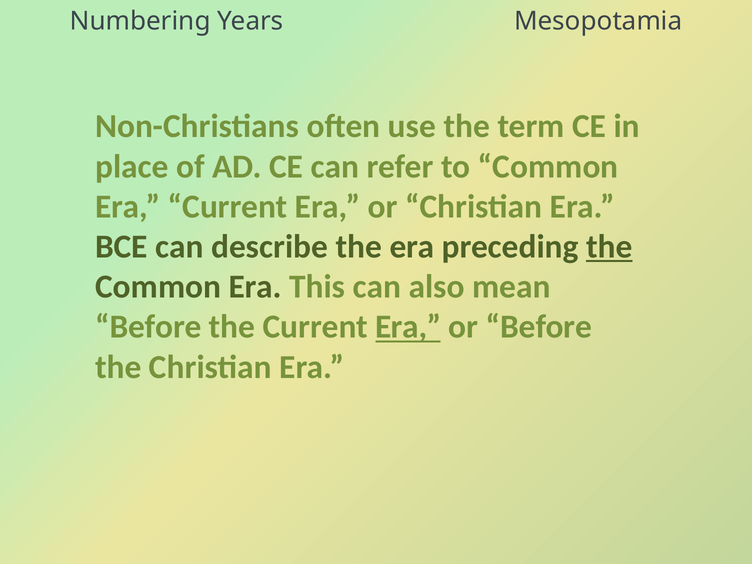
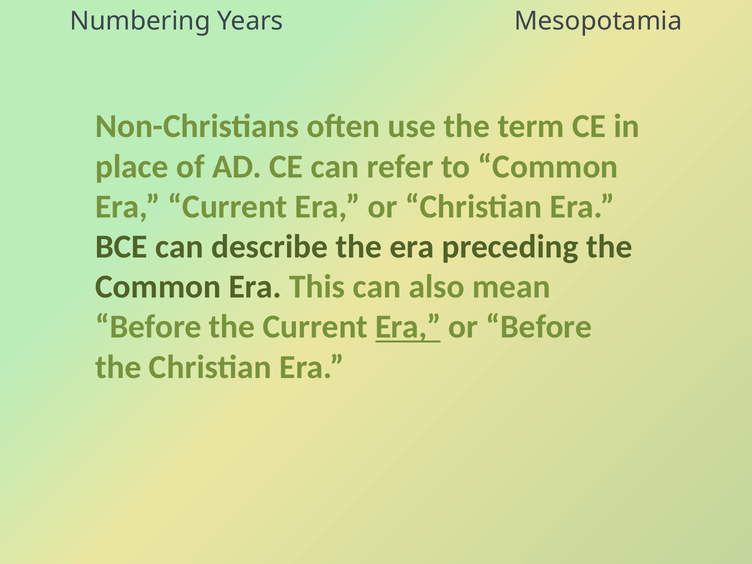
the at (609, 247) underline: present -> none
